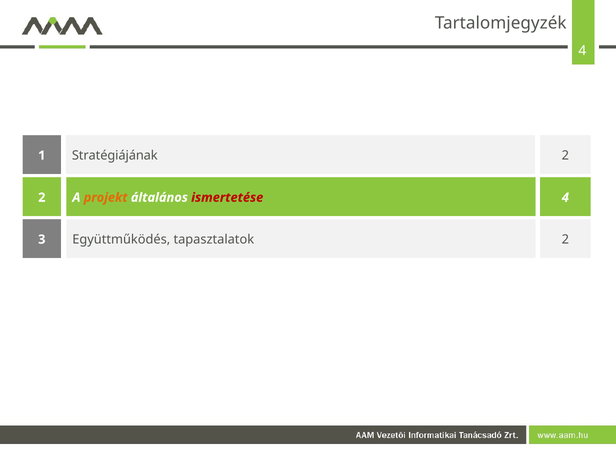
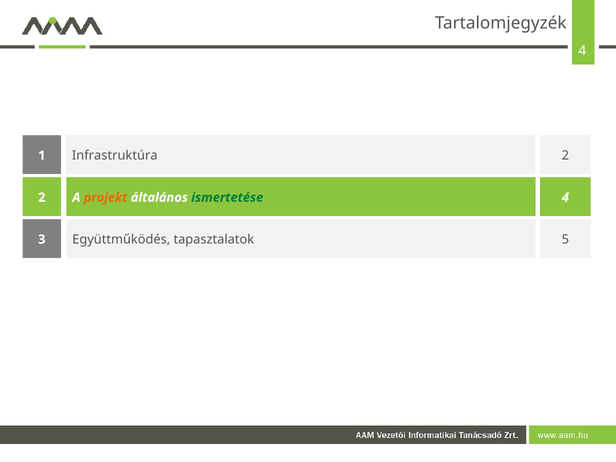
Stratégiájának: Stratégiájának -> Infrastruktúra
ismertetése colour: red -> green
tapasztalatok 2: 2 -> 5
